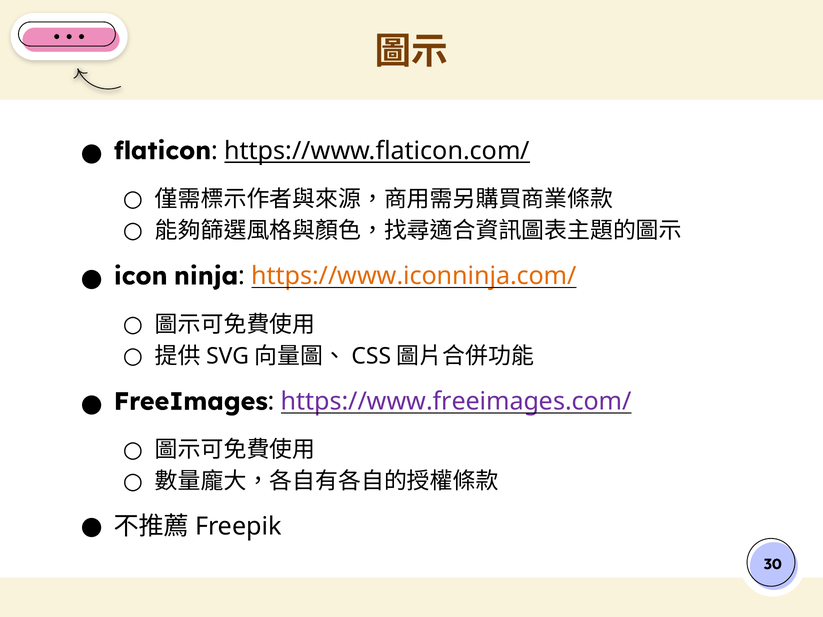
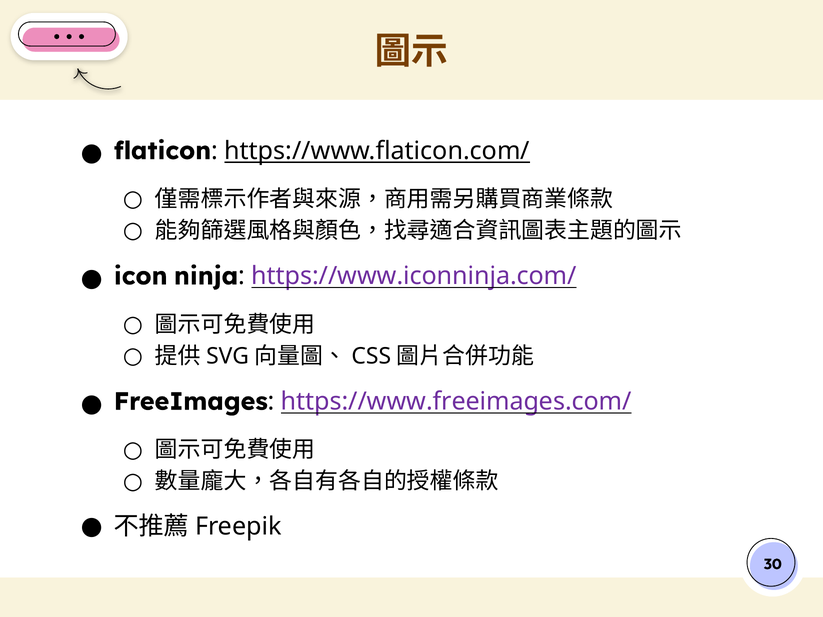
https://www.iconninja.com/ colour: orange -> purple
